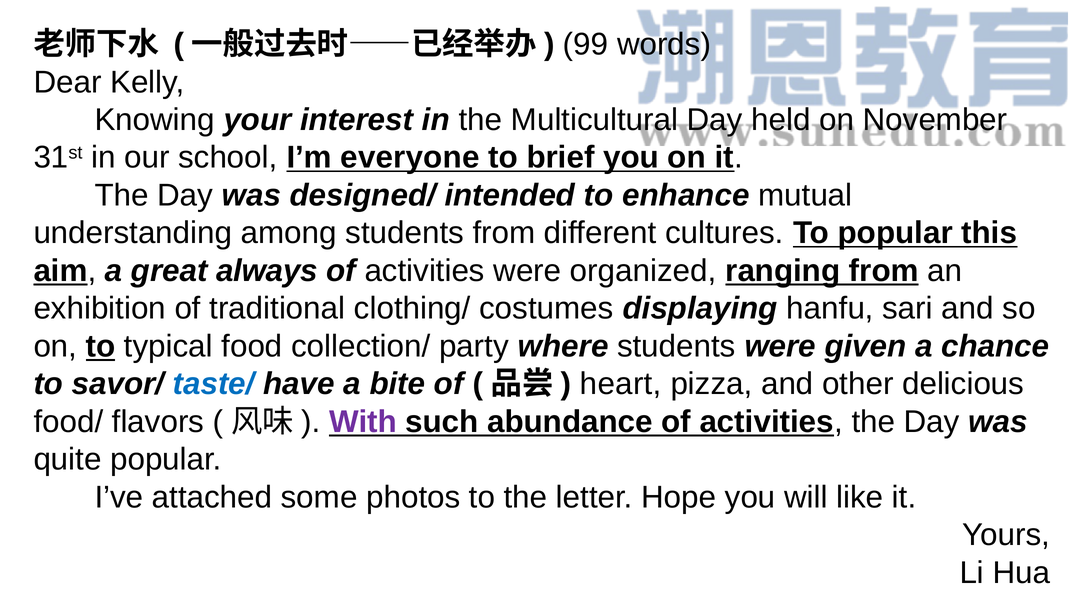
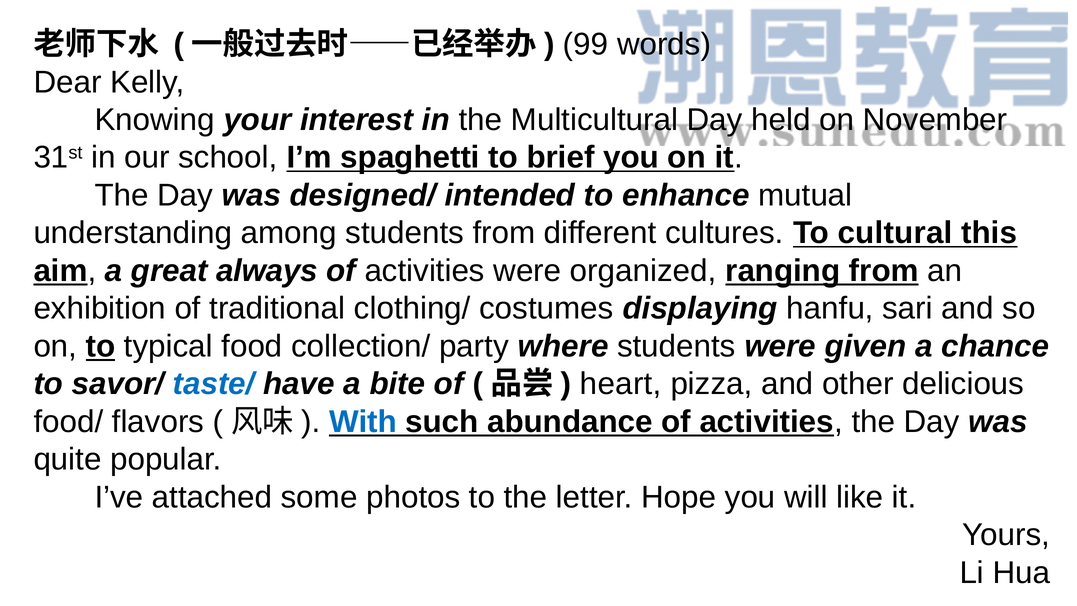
everyone: everyone -> spaghetti
To popular: popular -> cultural
With colour: purple -> blue
